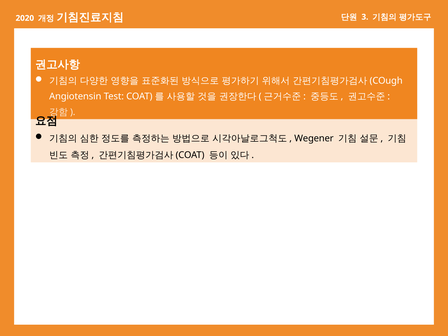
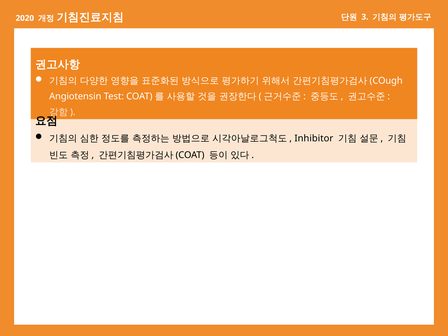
Wegener: Wegener -> Inhibitor
